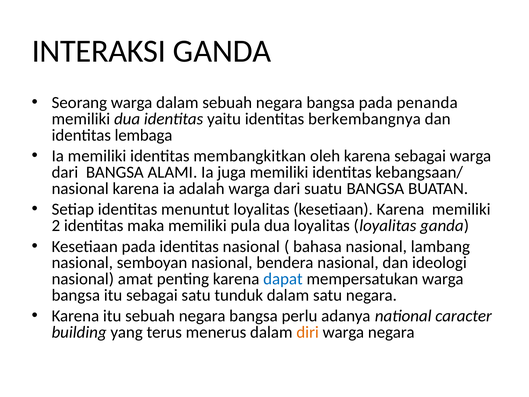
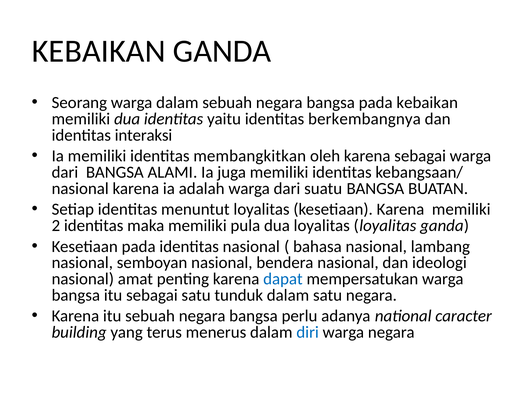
INTERAKSI at (99, 51): INTERAKSI -> KEBAIKAN
pada penanda: penanda -> kebaikan
lembaga: lembaga -> interaksi
diri colour: orange -> blue
